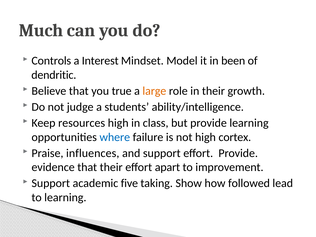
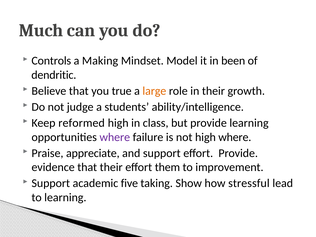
Interest: Interest -> Making
resources: resources -> reformed
where at (115, 137) colour: blue -> purple
high cortex: cortex -> where
influences: influences -> appreciate
apart: apart -> them
followed: followed -> stressful
